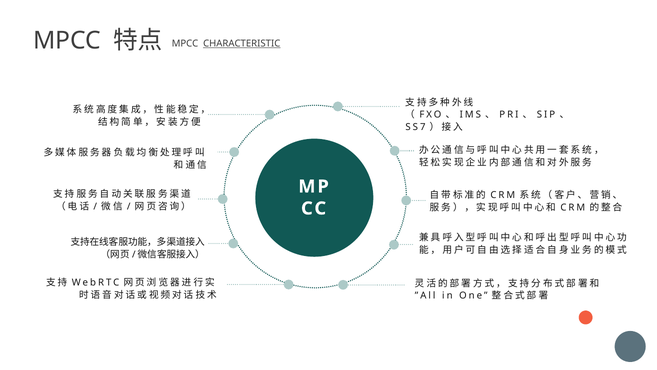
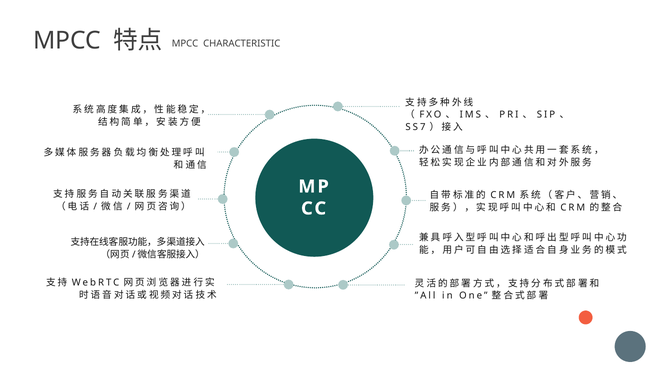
CHARACTERISTIC underline: present -> none
